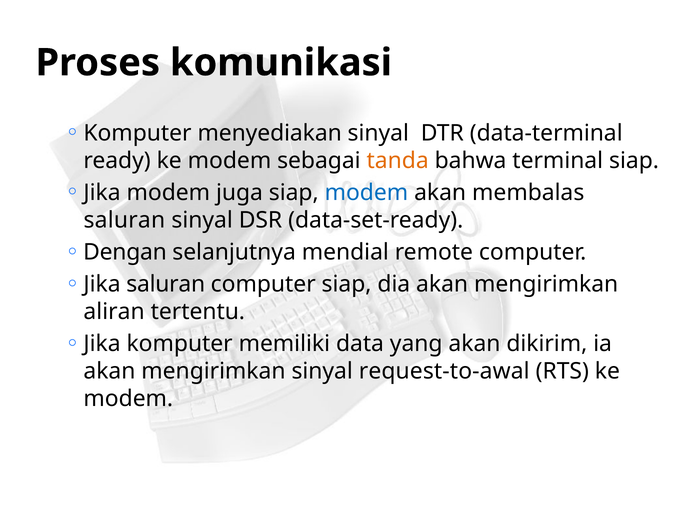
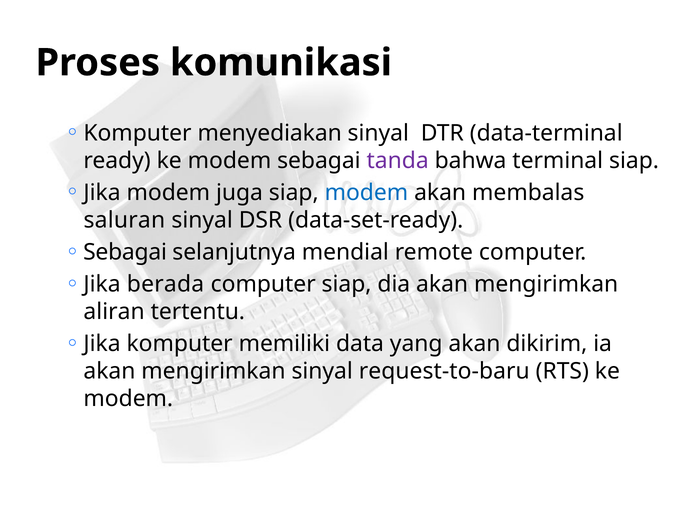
tanda colour: orange -> purple
Dengan at (125, 252): Dengan -> Sebagai
Jika saluran: saluran -> berada
request-to-awal: request-to-awal -> request-to-baru
